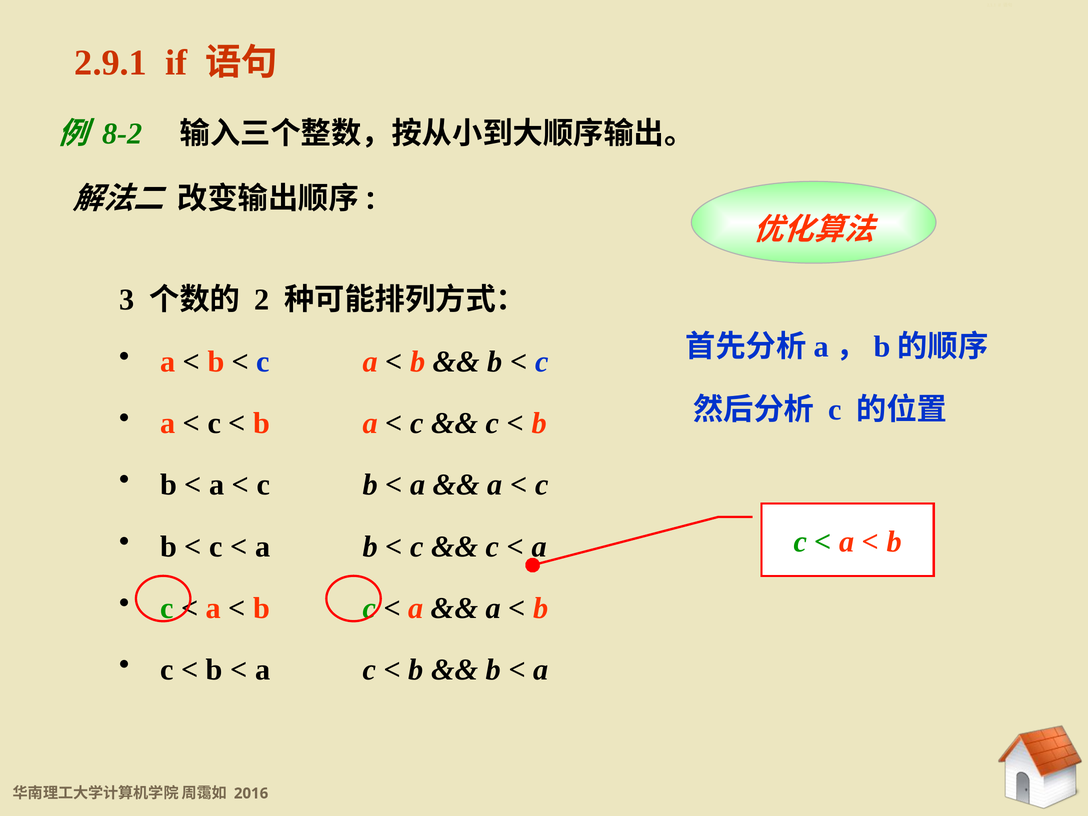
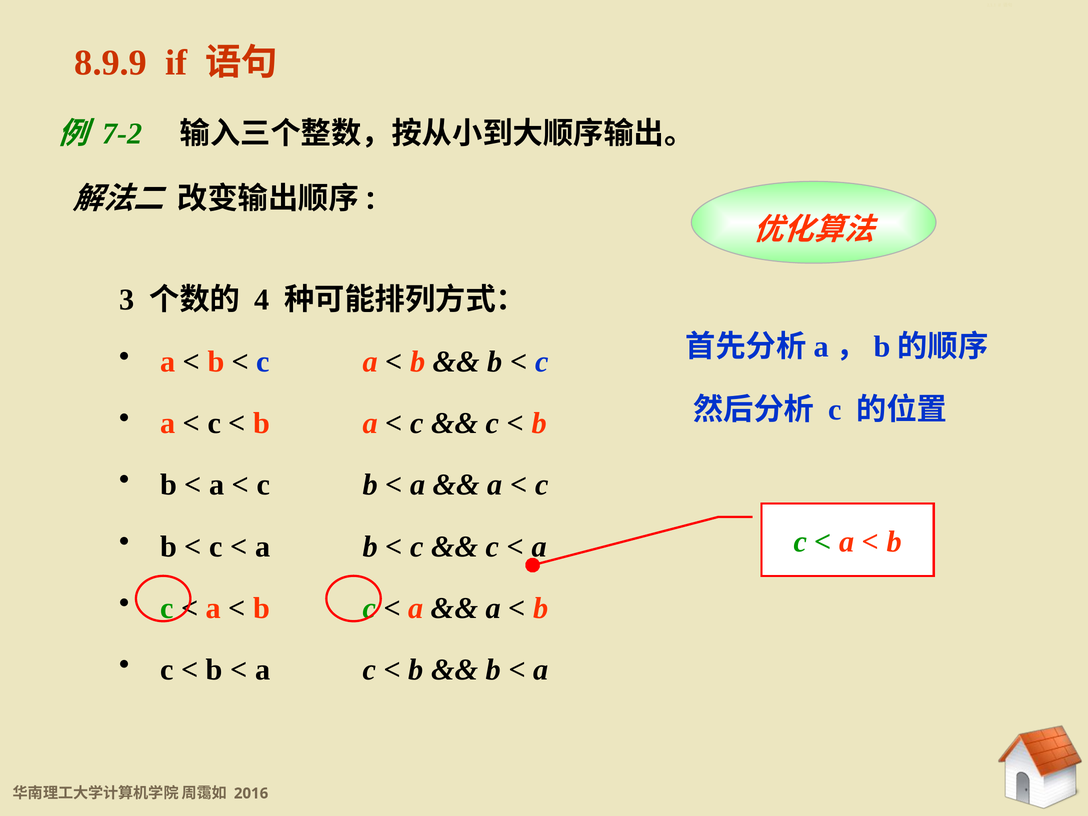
2.9.1: 2.9.1 -> 8.9.9
8-2: 8-2 -> 7-2
2: 2 -> 4
